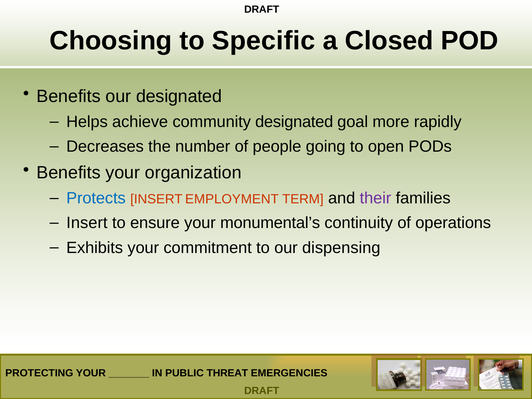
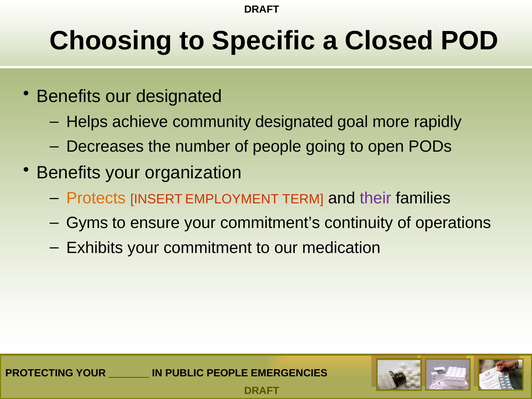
Protects colour: blue -> orange
Insert at (87, 223): Insert -> Gyms
monumental’s: monumental’s -> commitment’s
dispensing: dispensing -> medication
PUBLIC THREAT: THREAT -> PEOPLE
